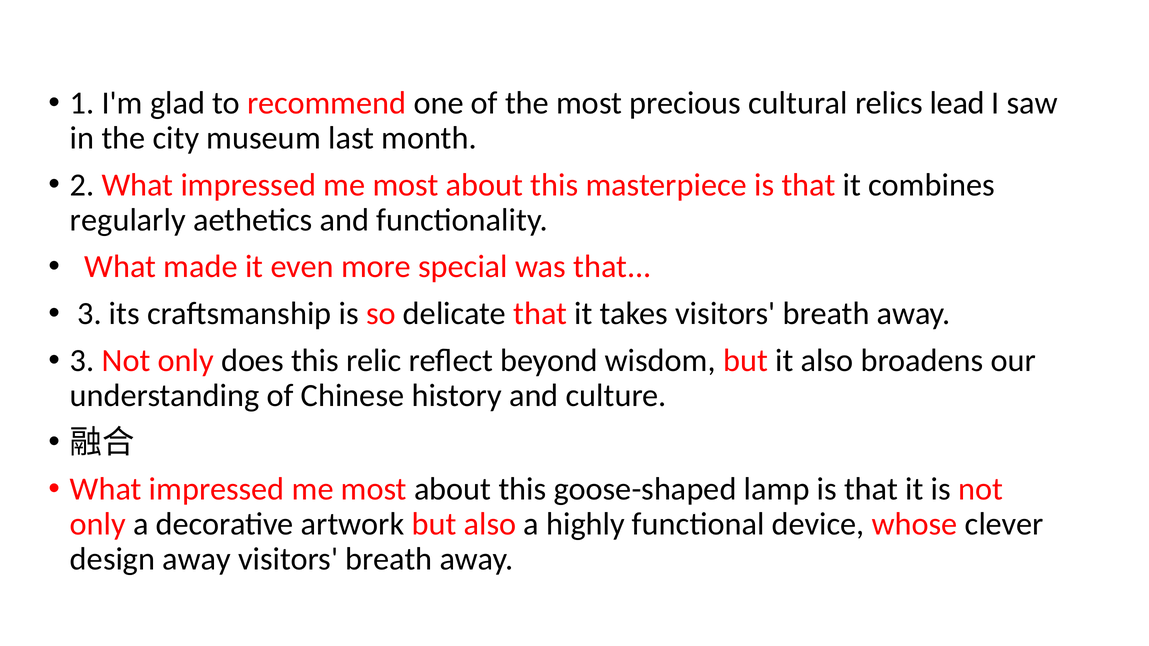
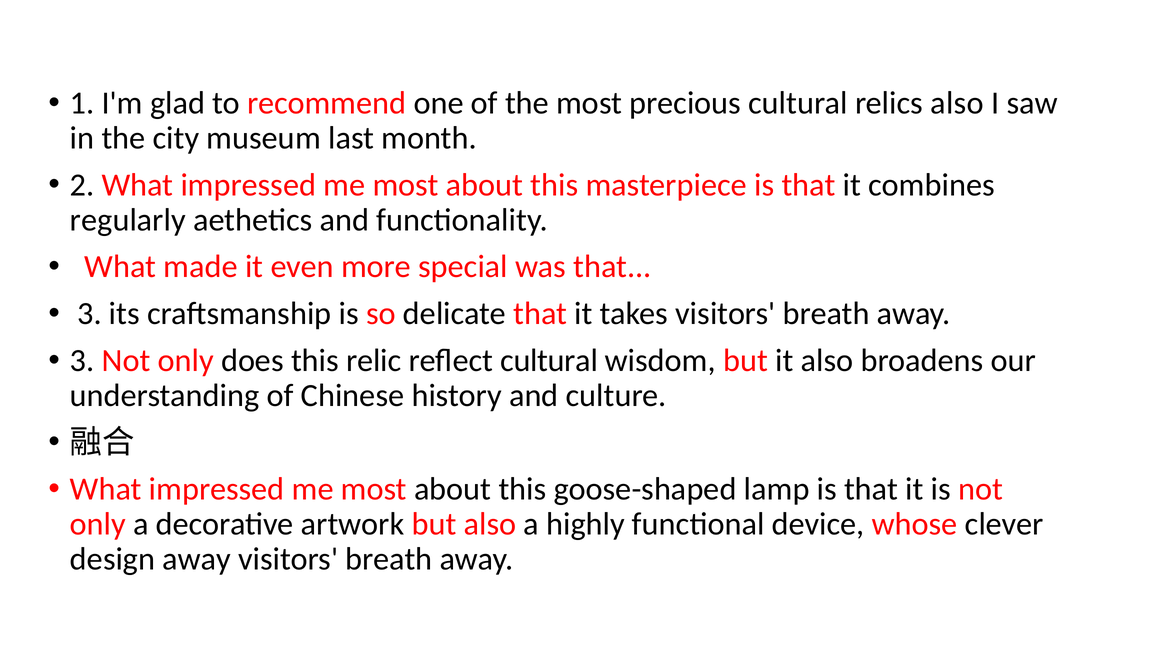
relics lead: lead -> also
reflect beyond: beyond -> cultural
